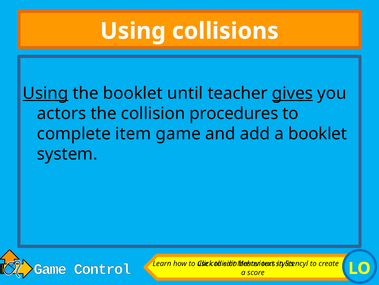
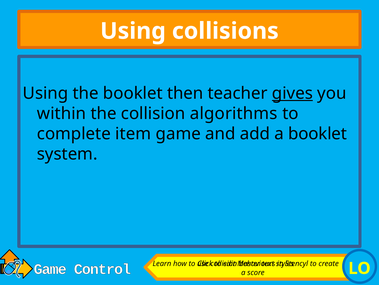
Using at (45, 93) underline: present -> none
until: until -> then
actors: actors -> within
procedures: procedures -> algorithms
